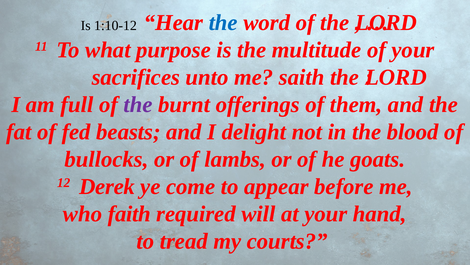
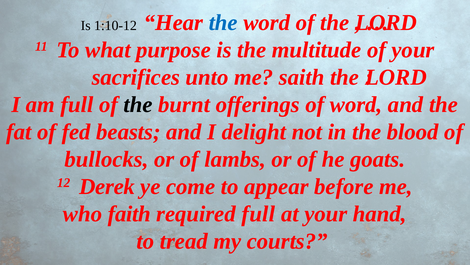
the at (138, 104) colour: purple -> black
of them: them -> word
required will: will -> full
